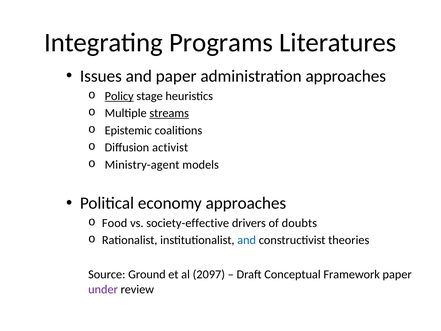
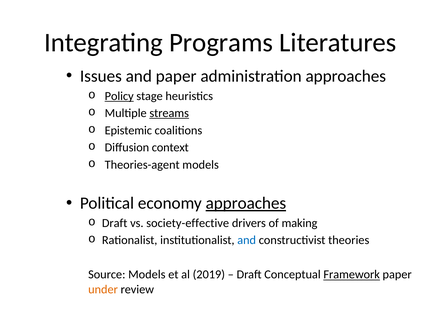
activist: activist -> context
Ministry-agent: Ministry-agent -> Theories-agent
approaches at (246, 203) underline: none -> present
Food at (115, 223): Food -> Draft
doubts: doubts -> making
Source Ground: Ground -> Models
2097: 2097 -> 2019
Framework underline: none -> present
under colour: purple -> orange
